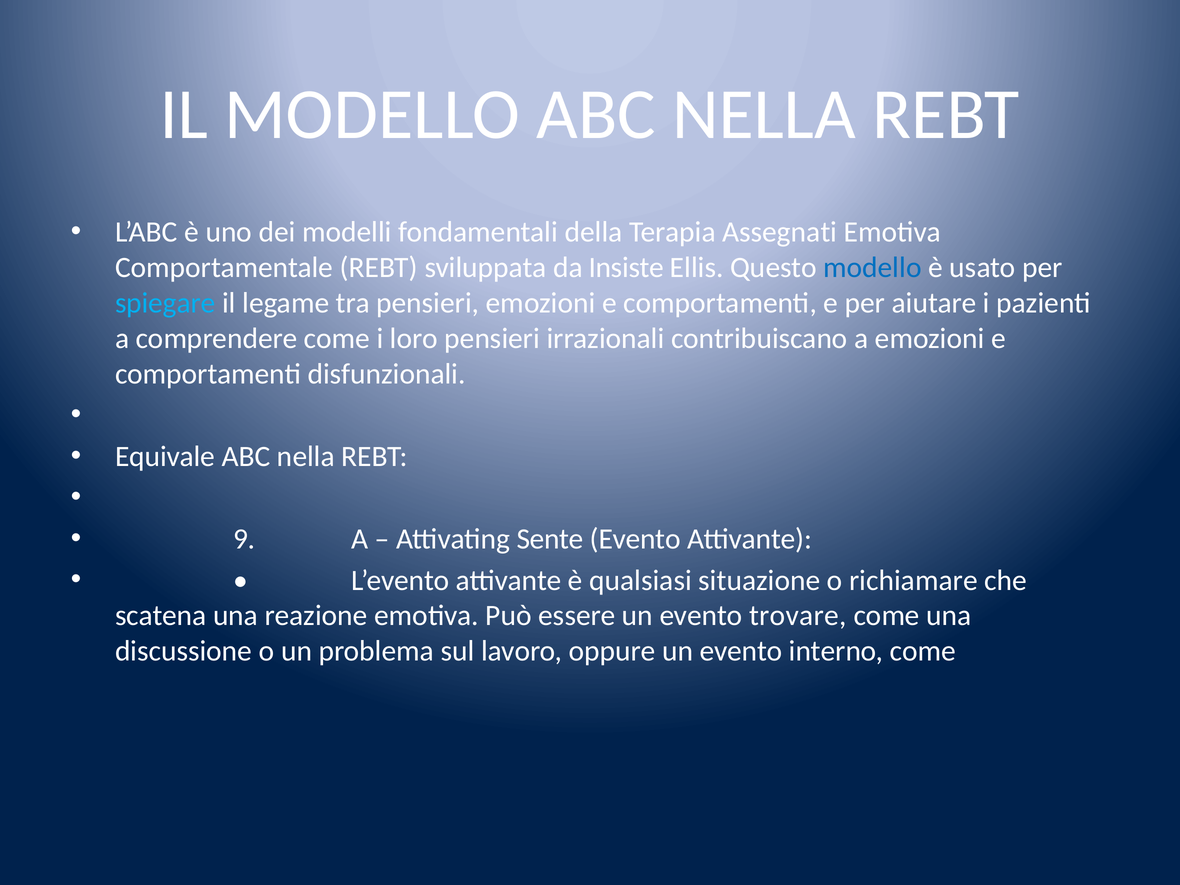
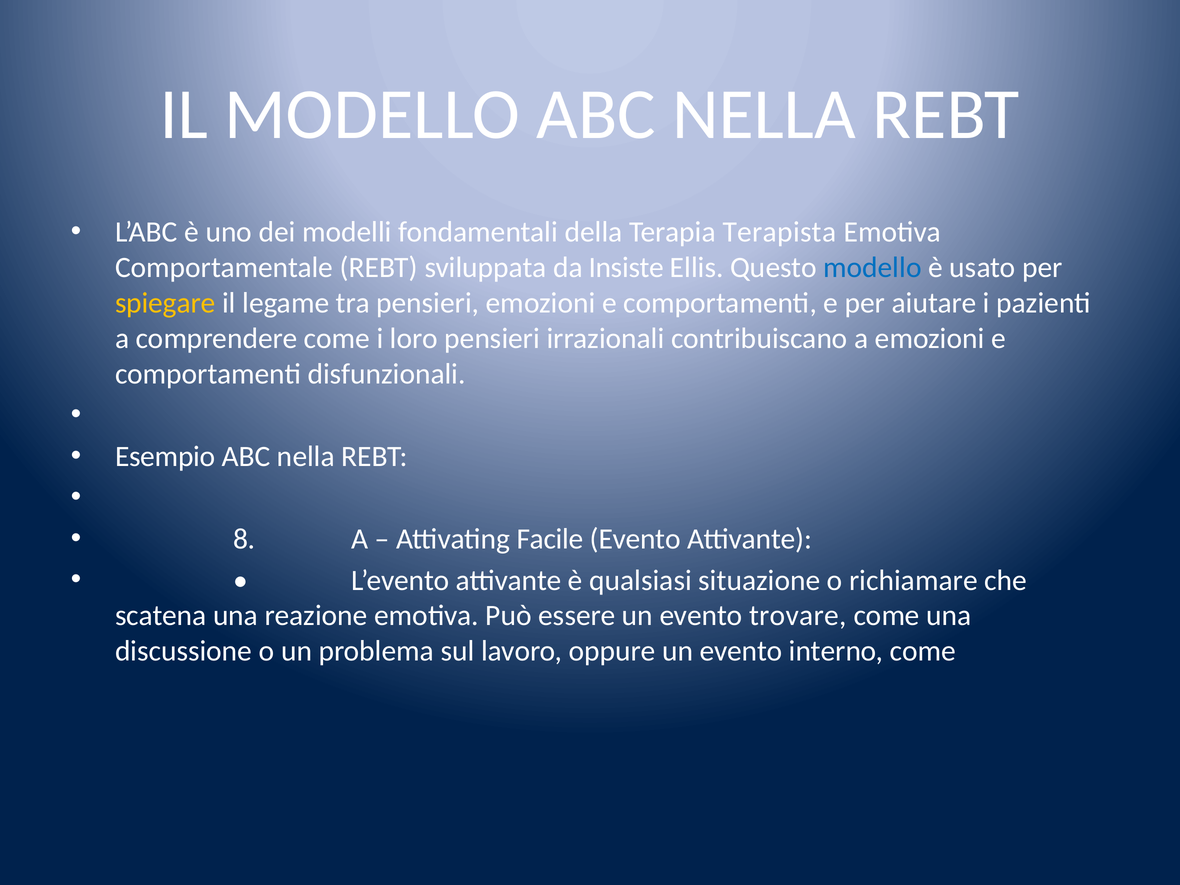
Assegnati: Assegnati -> Terapista
spiegare colour: light blue -> yellow
Equivale: Equivale -> Esempio
9: 9 -> 8
Sente: Sente -> Facile
